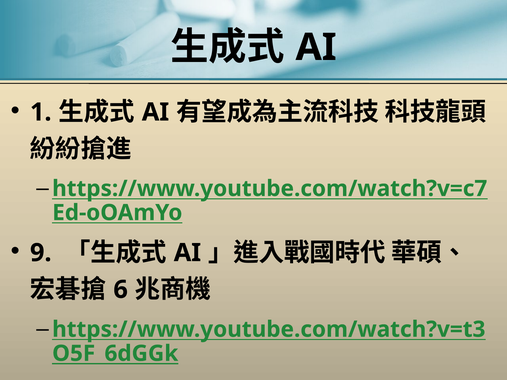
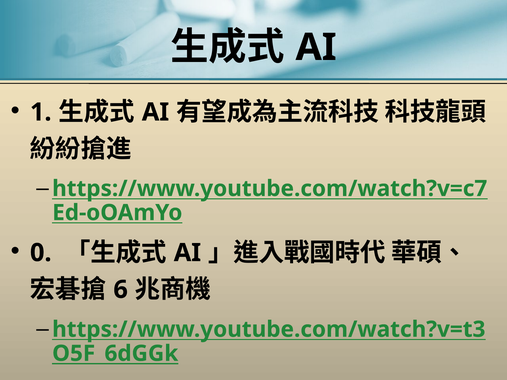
9: 9 -> 0
